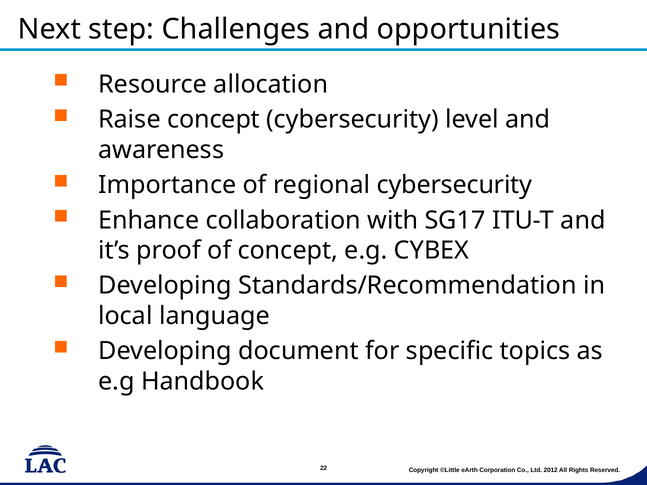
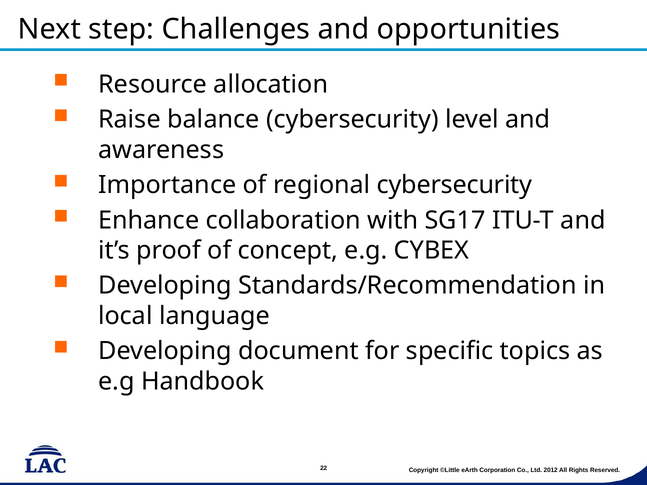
Raise concept: concept -> balance
